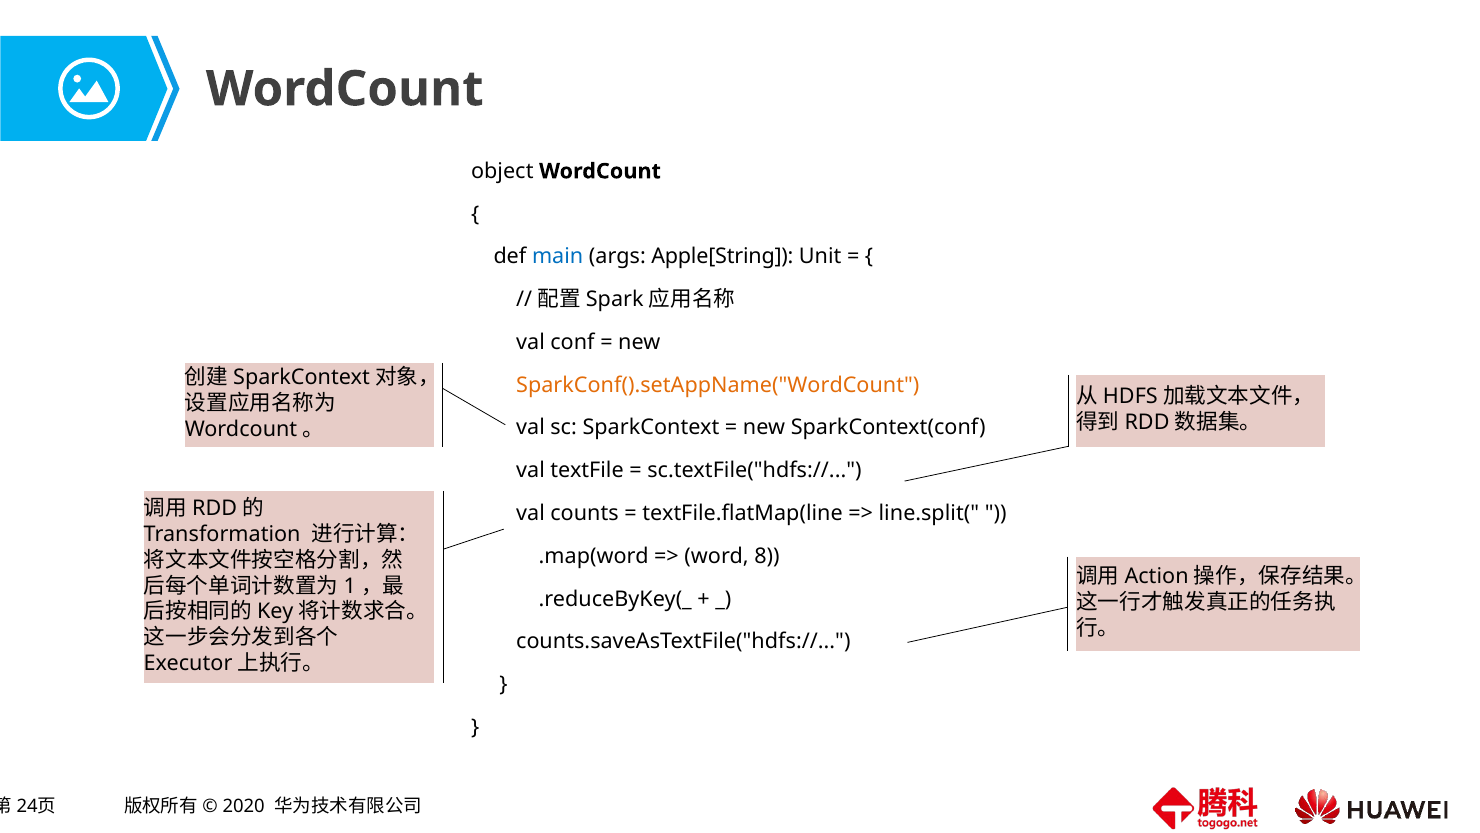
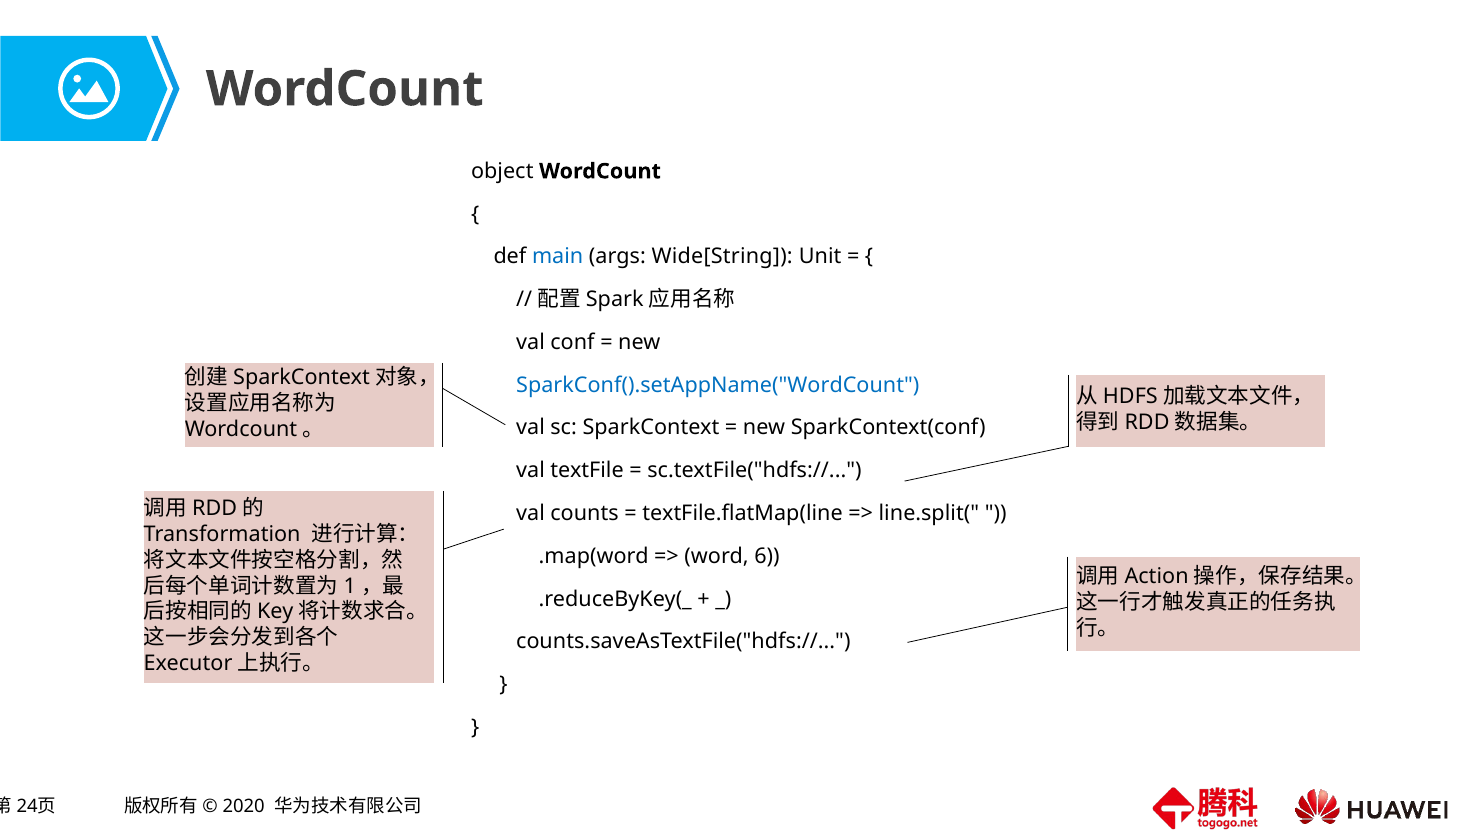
Apple[String: Apple[String -> Wide[String
SparkConf().setAppName("WordCount colour: orange -> blue
8: 8 -> 6
